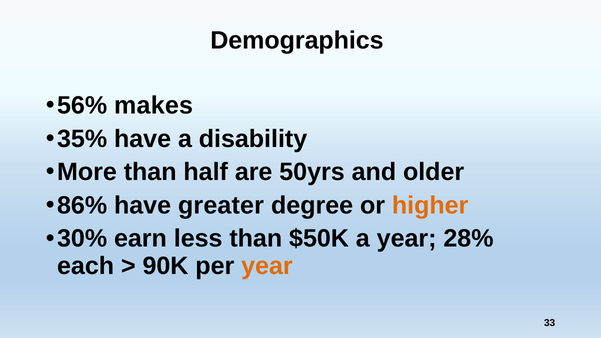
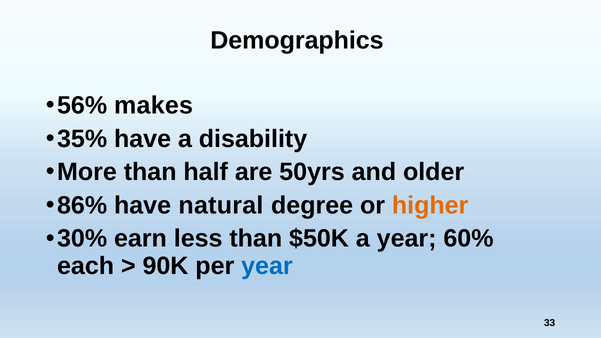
greater: greater -> natural
28%: 28% -> 60%
year at (267, 266) colour: orange -> blue
